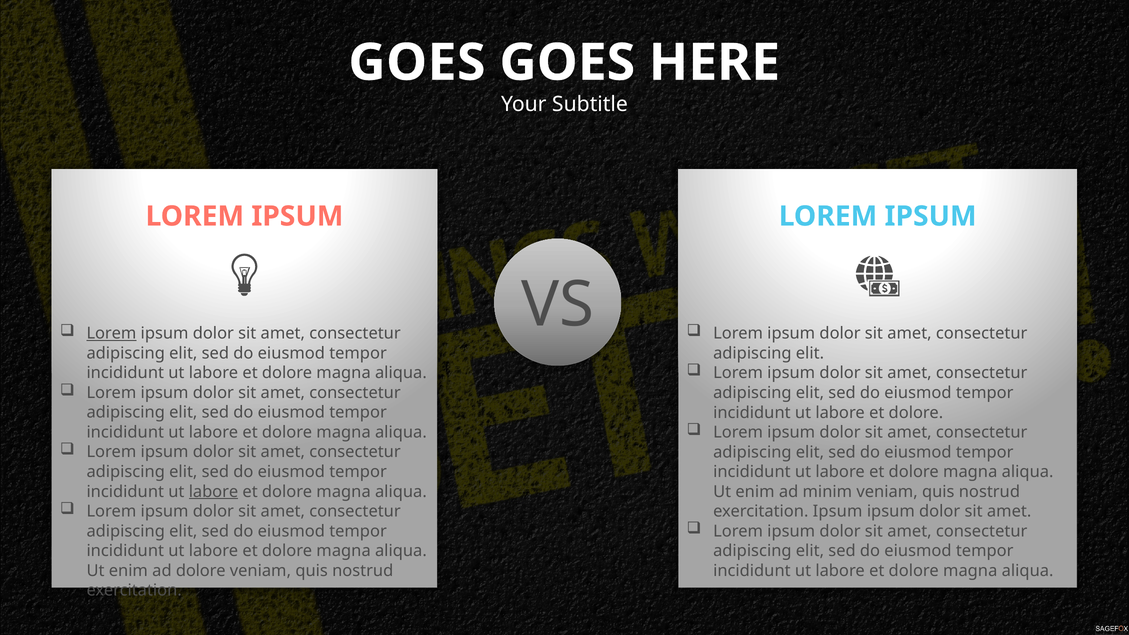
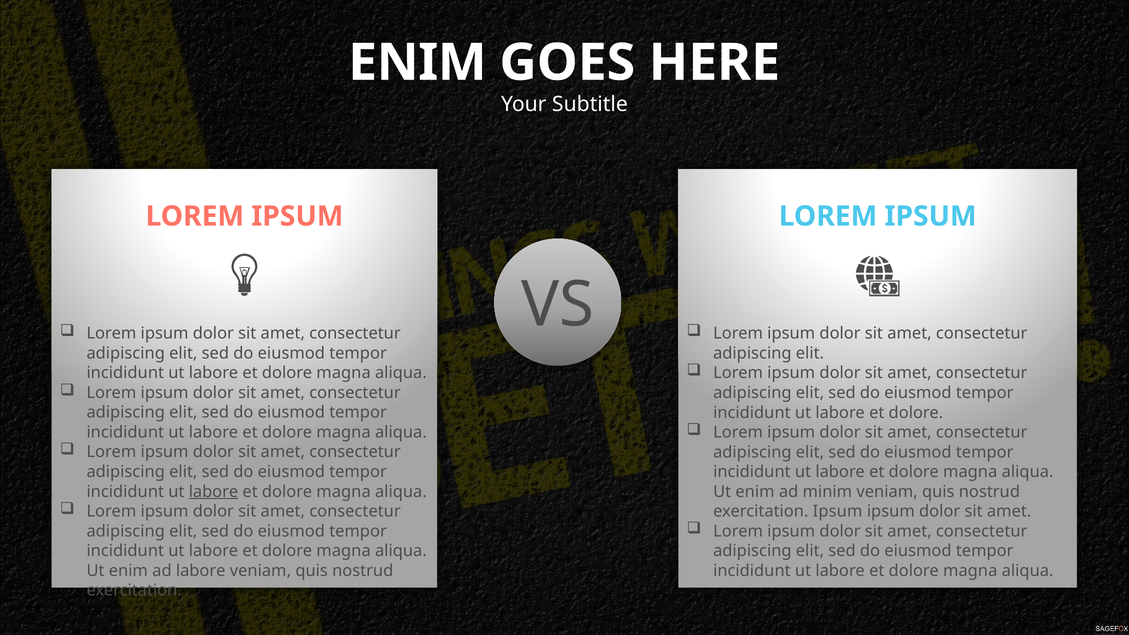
GOES at (417, 63): GOES -> ENIM
Lorem at (111, 333) underline: present -> none
ad dolore: dolore -> labore
